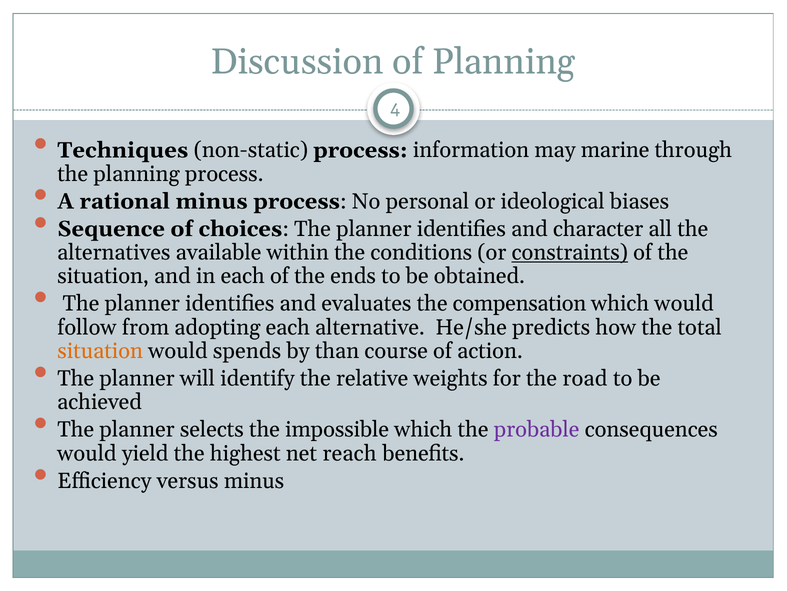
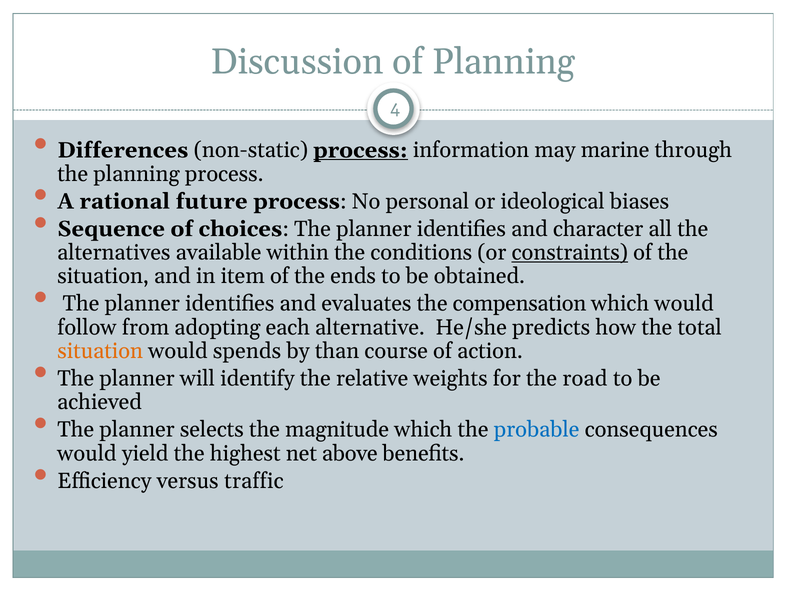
Techniques: Techniques -> Differences
process at (361, 150) underline: none -> present
rational minus: minus -> future
in each: each -> item
impossible: impossible -> magnitude
probable colour: purple -> blue
reach: reach -> above
versus minus: minus -> traffic
